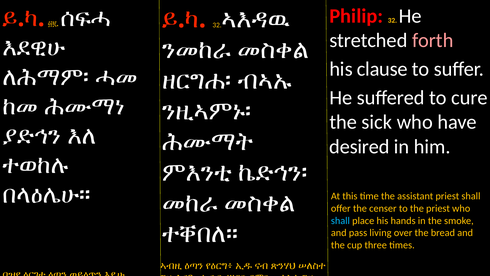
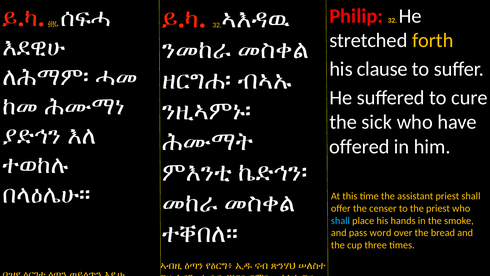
forth colour: pink -> yellow
desired: desired -> offered
living: living -> word
